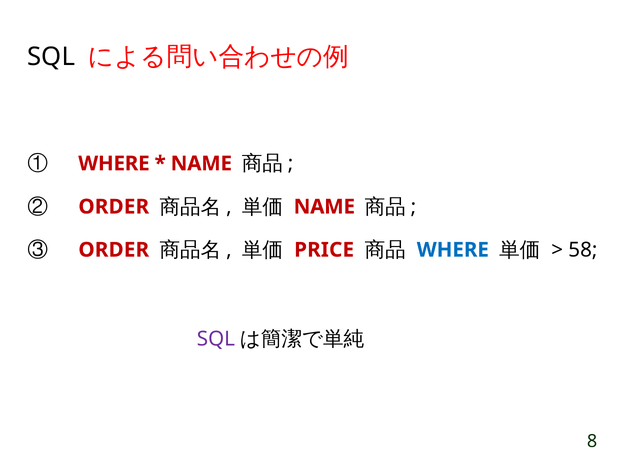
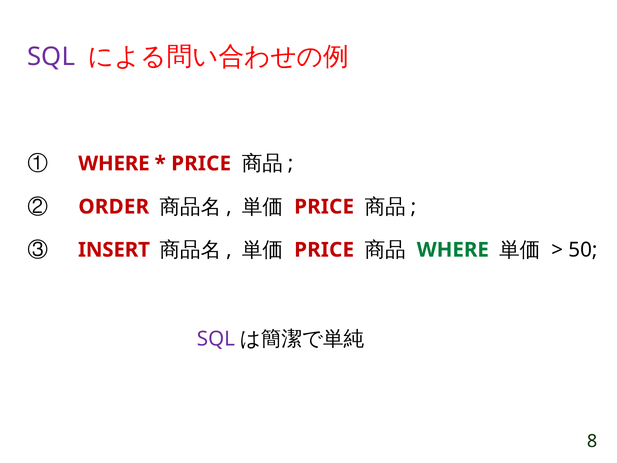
SQL at (51, 57) colour: black -> purple
NAME at (201, 163): NAME -> PRICE
NAME at (324, 207): NAME -> PRICE
③ ORDER: ORDER -> INSERT
WHERE at (453, 250) colour: blue -> green
58: 58 -> 50
